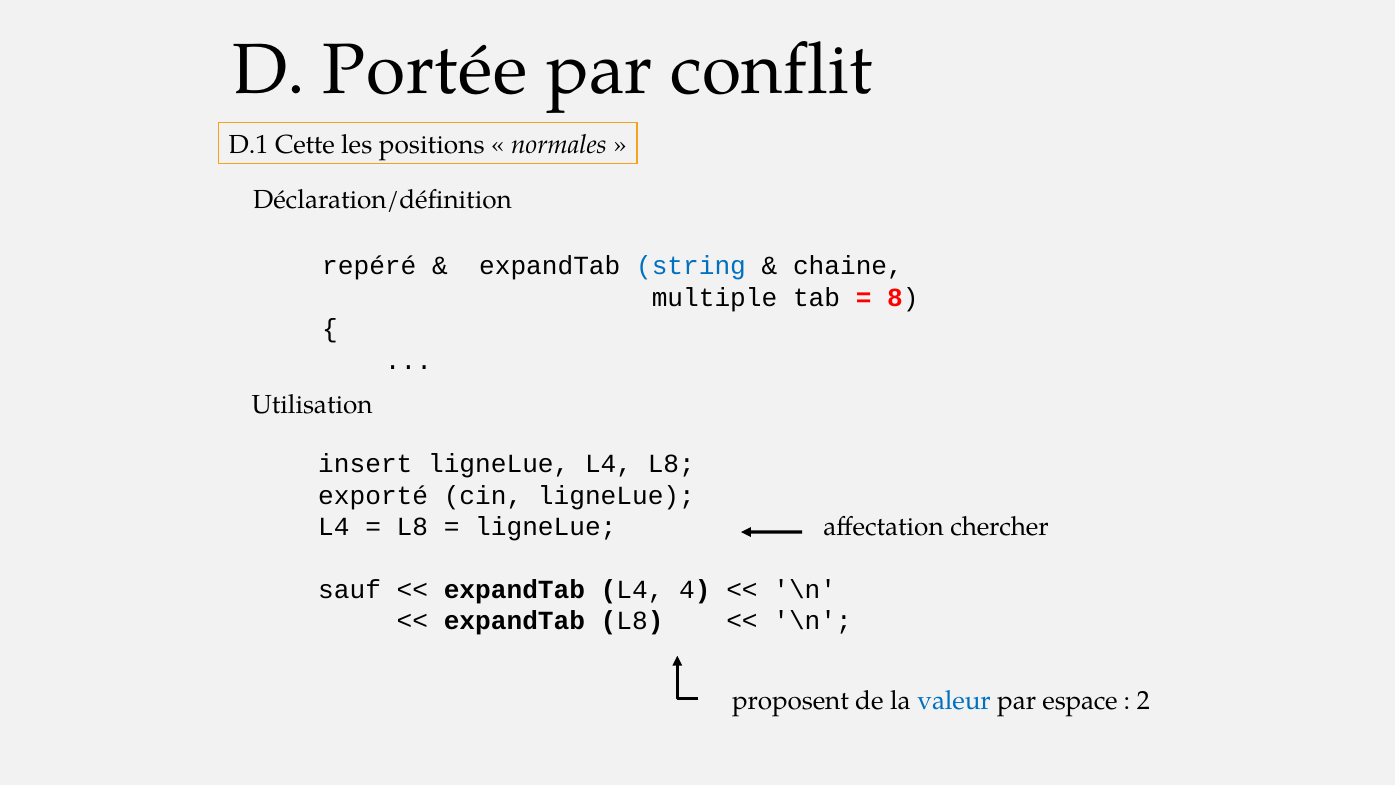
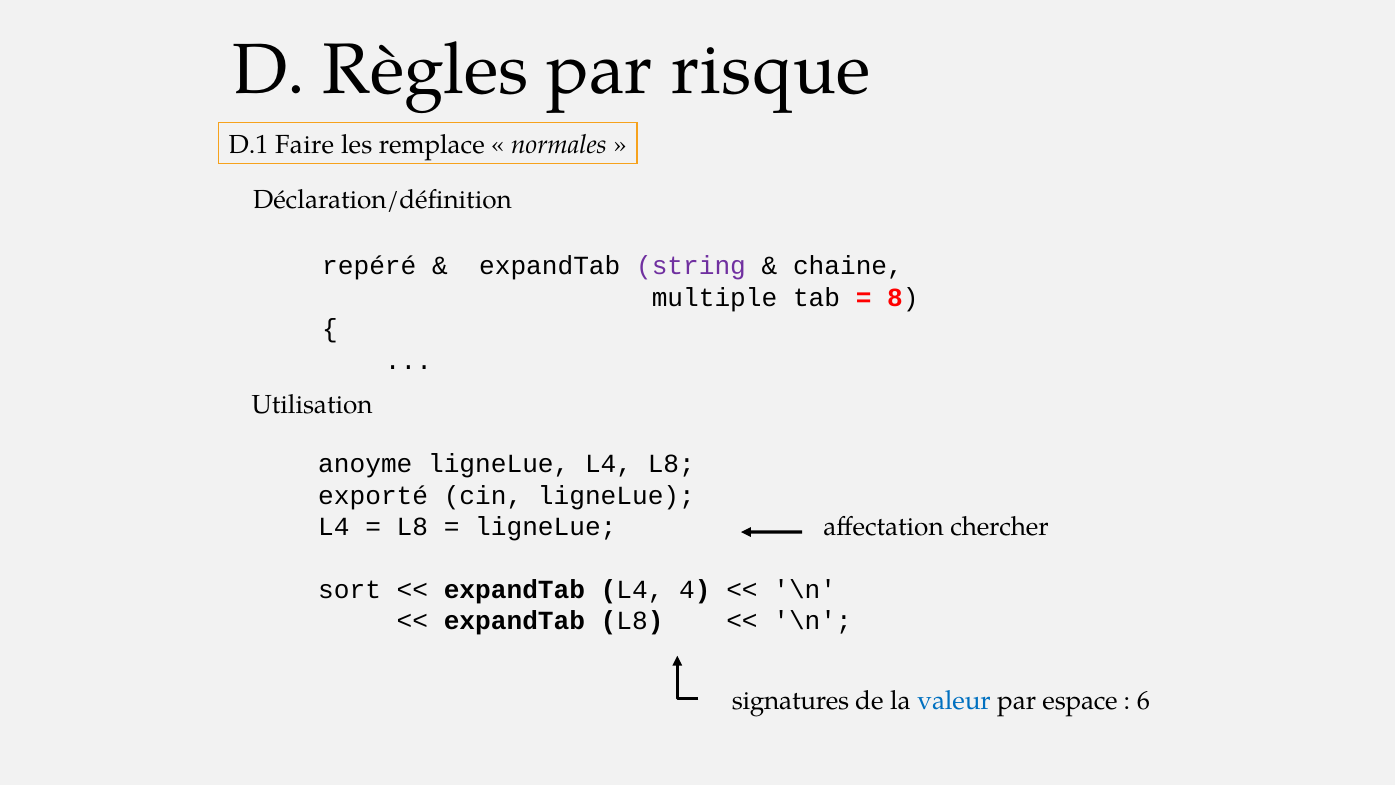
Portée: Portée -> Règles
conflit: conflit -> risque
Cette: Cette -> Faire
positions: positions -> remplace
string colour: blue -> purple
insert: insert -> anoyme
sauf: sauf -> sort
proposent: proposent -> signatures
2: 2 -> 6
